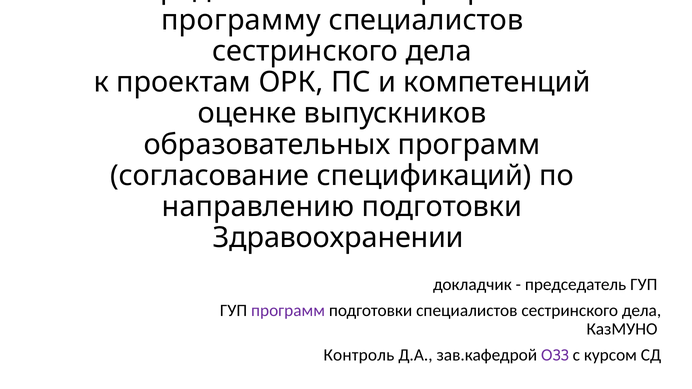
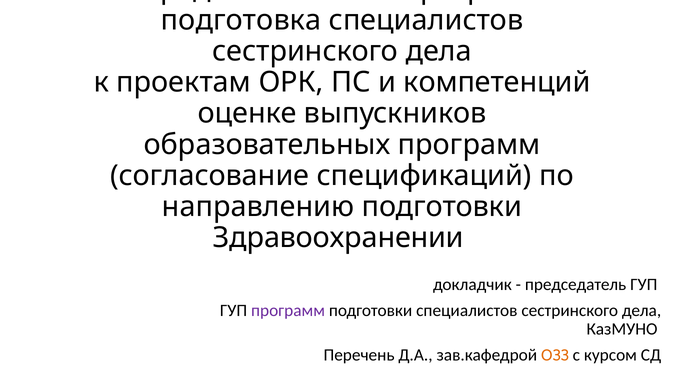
программу: программу -> подготовка
Контроль: Контроль -> Перечень
ОЗЗ colour: purple -> orange
